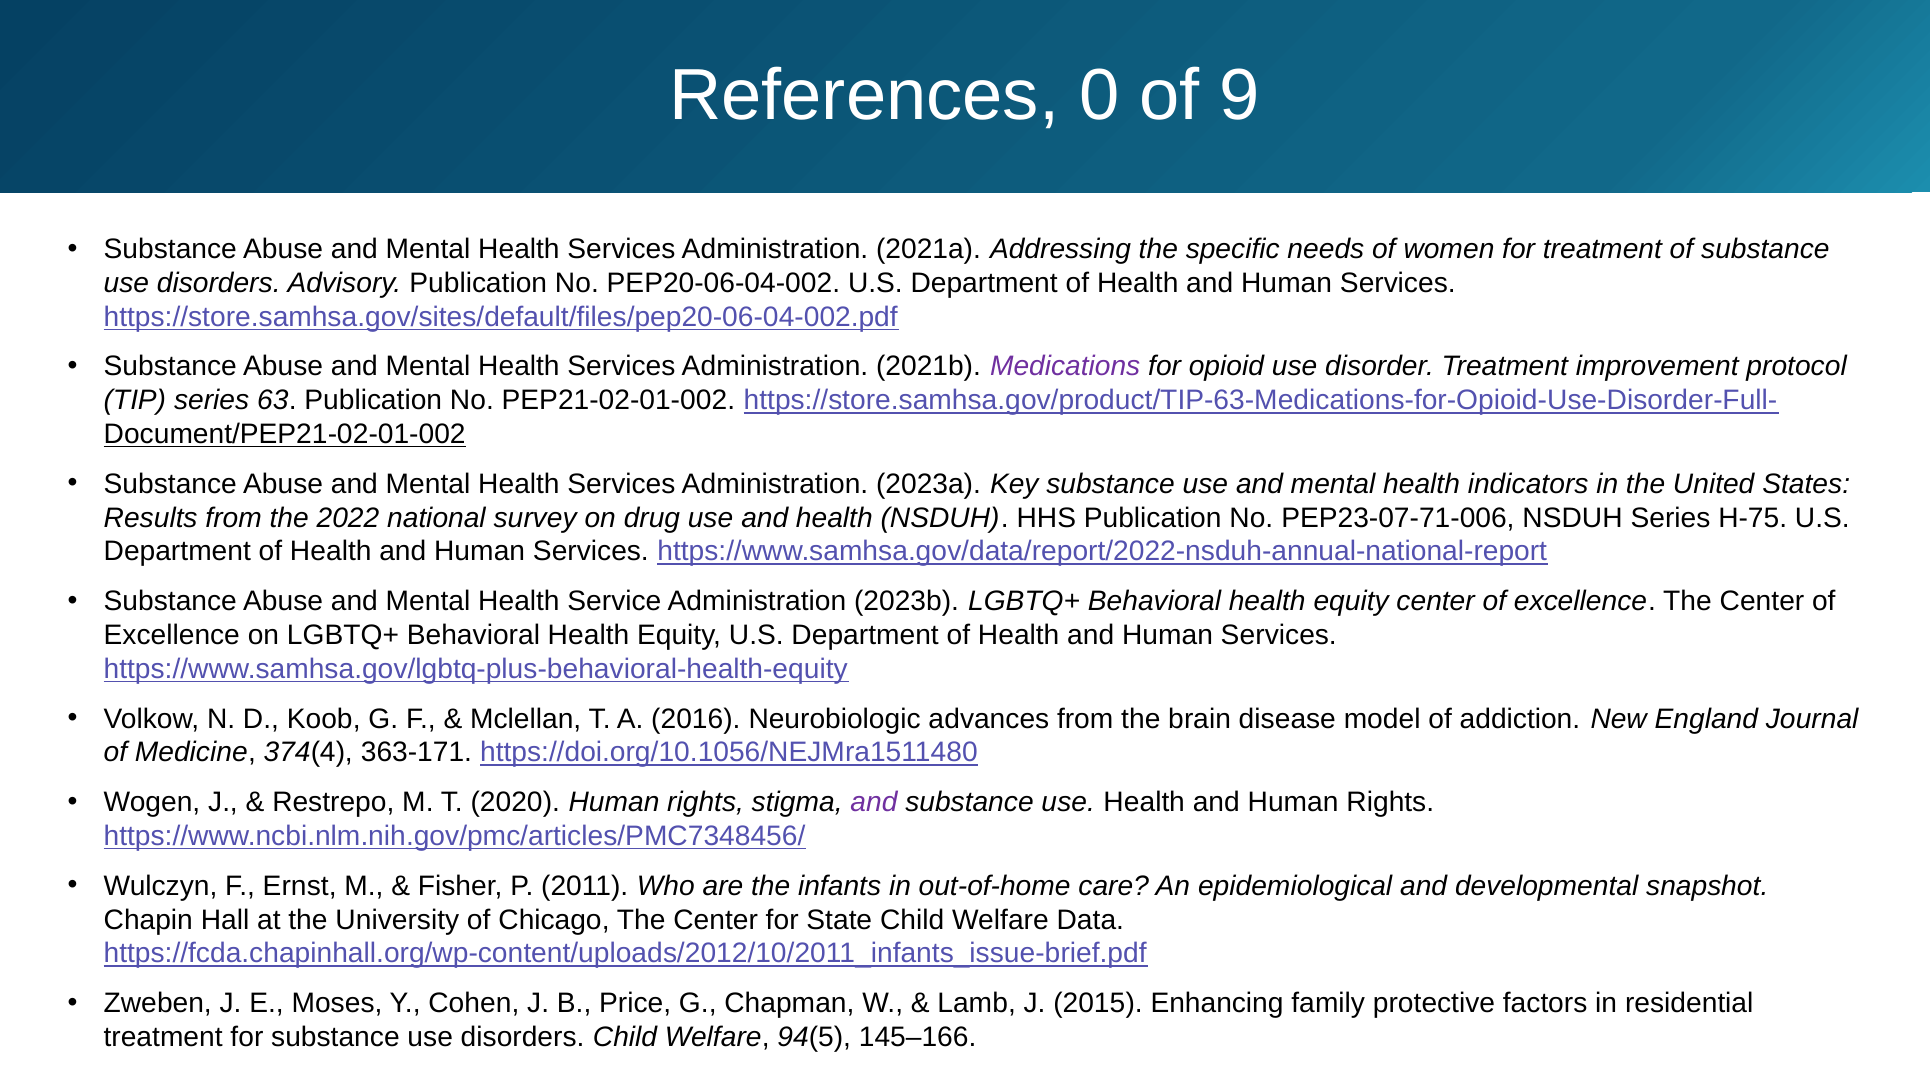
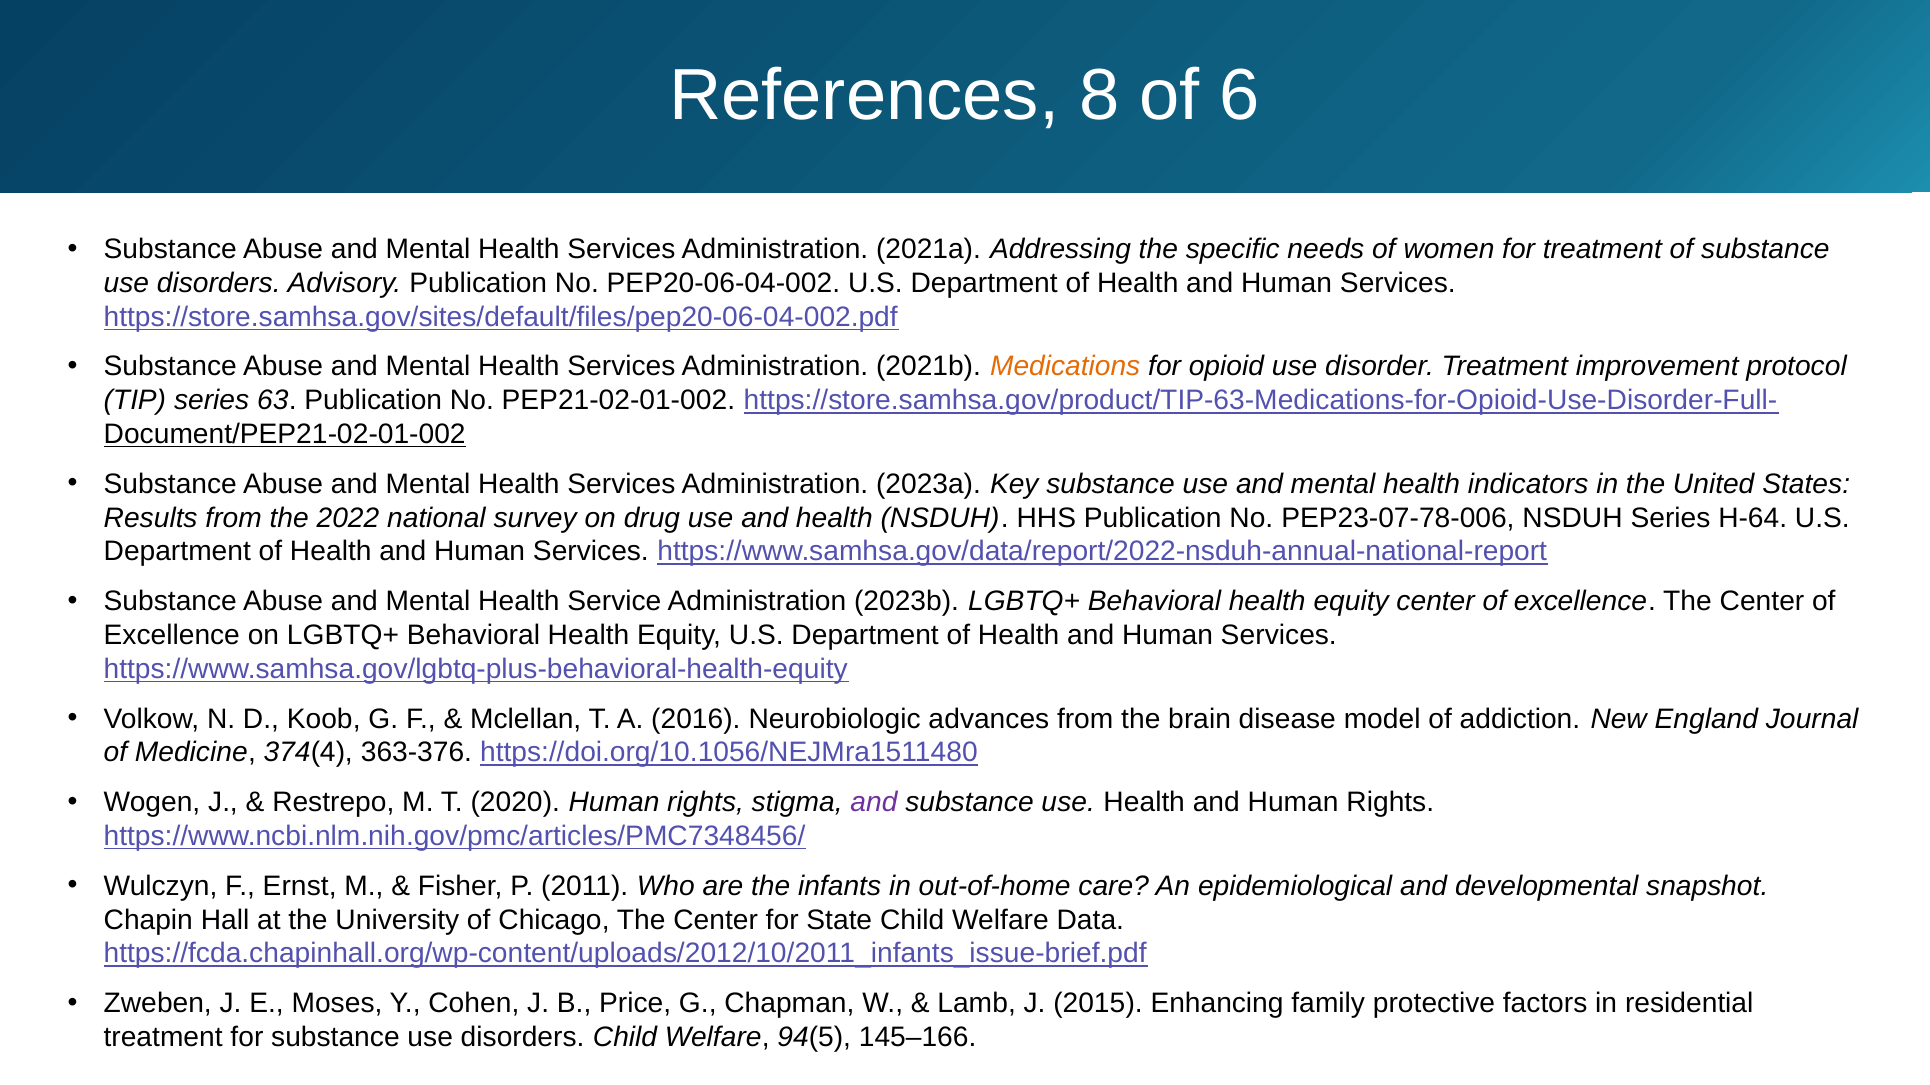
0: 0 -> 8
9: 9 -> 6
Medications colour: purple -> orange
PEP23-07-71-006: PEP23-07-71-006 -> PEP23-07-78-006
H-75: H-75 -> H-64
363-171: 363-171 -> 363-376
